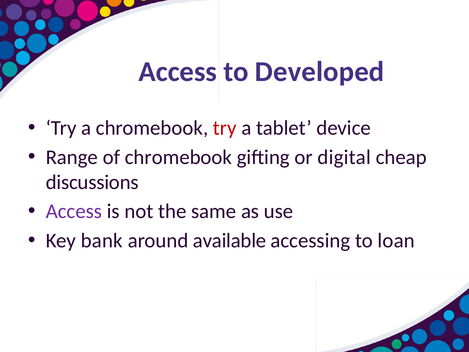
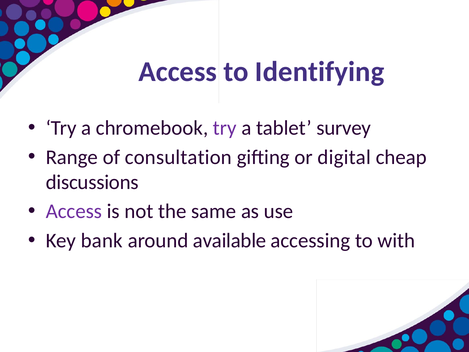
Developed: Developed -> Identifying
try at (225, 128) colour: red -> purple
device: device -> survey
of chromebook: chromebook -> consultation
loan: loan -> with
